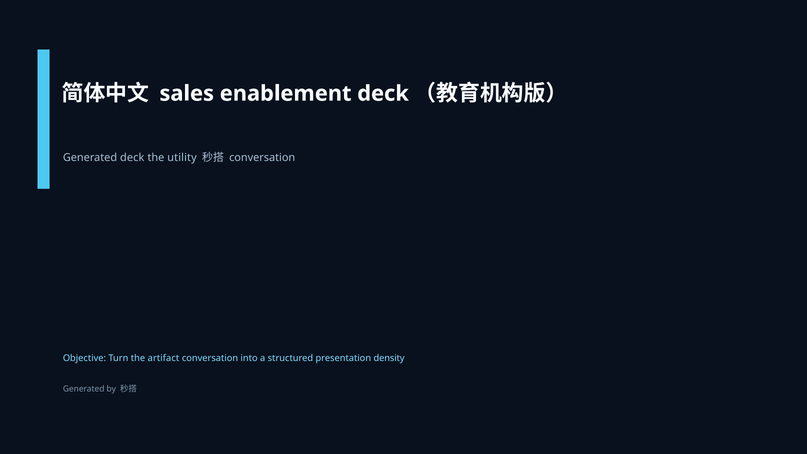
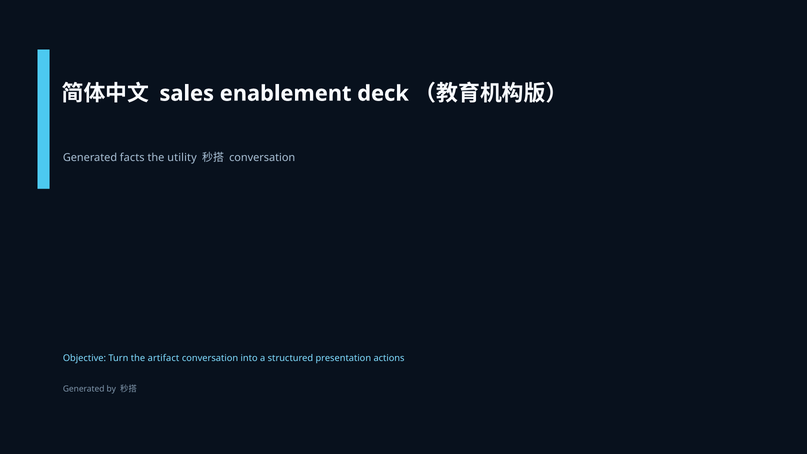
Generated deck: deck -> facts
density: density -> actions
